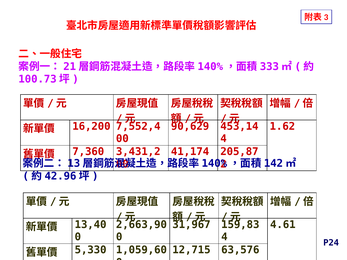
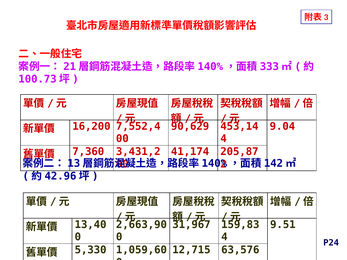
1.62: 1.62 -> 9.04
4.61: 4.61 -> 9.51
